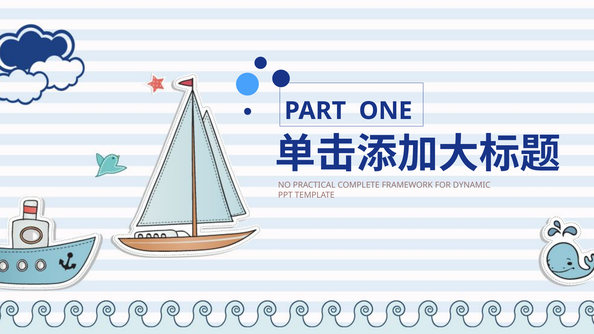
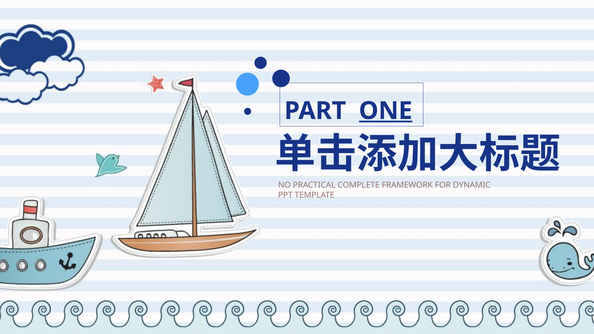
ONE underline: none -> present
